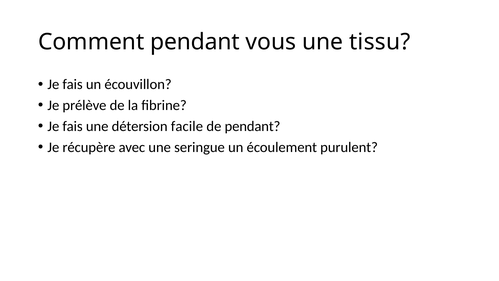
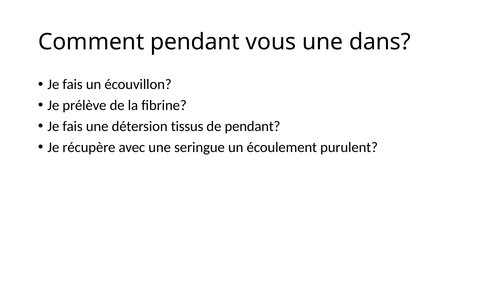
tissu: tissu -> dans
facile: facile -> tissus
